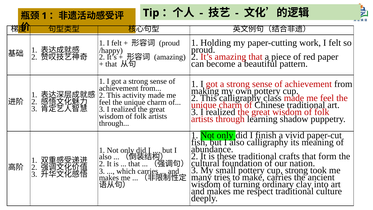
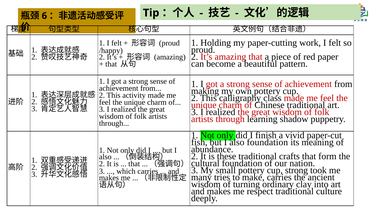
1 at (44, 16): 1 -> 6
also calligraphy: calligraphy -> foundation
